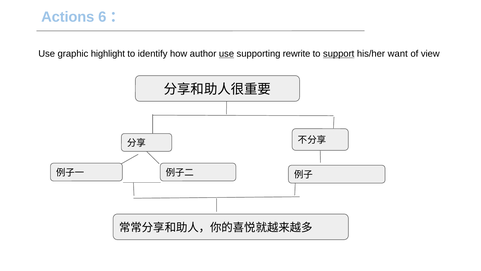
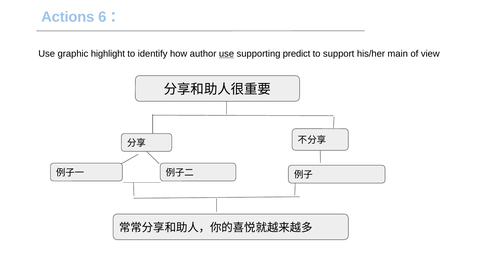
rewrite: rewrite -> predict
support underline: present -> none
want: want -> main
